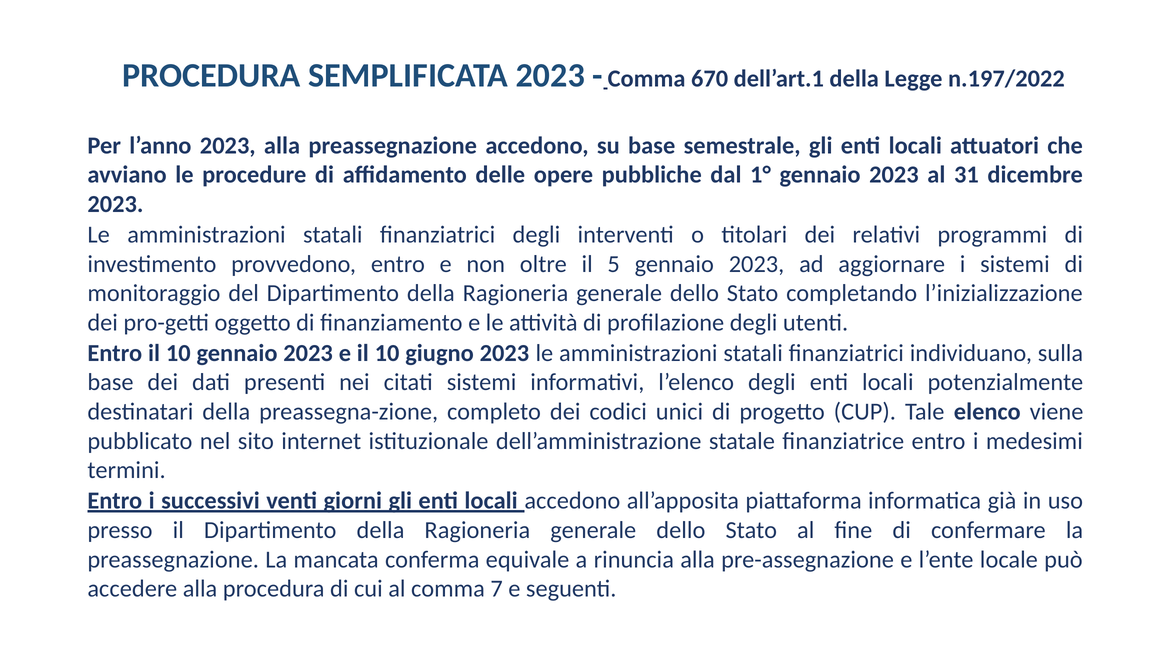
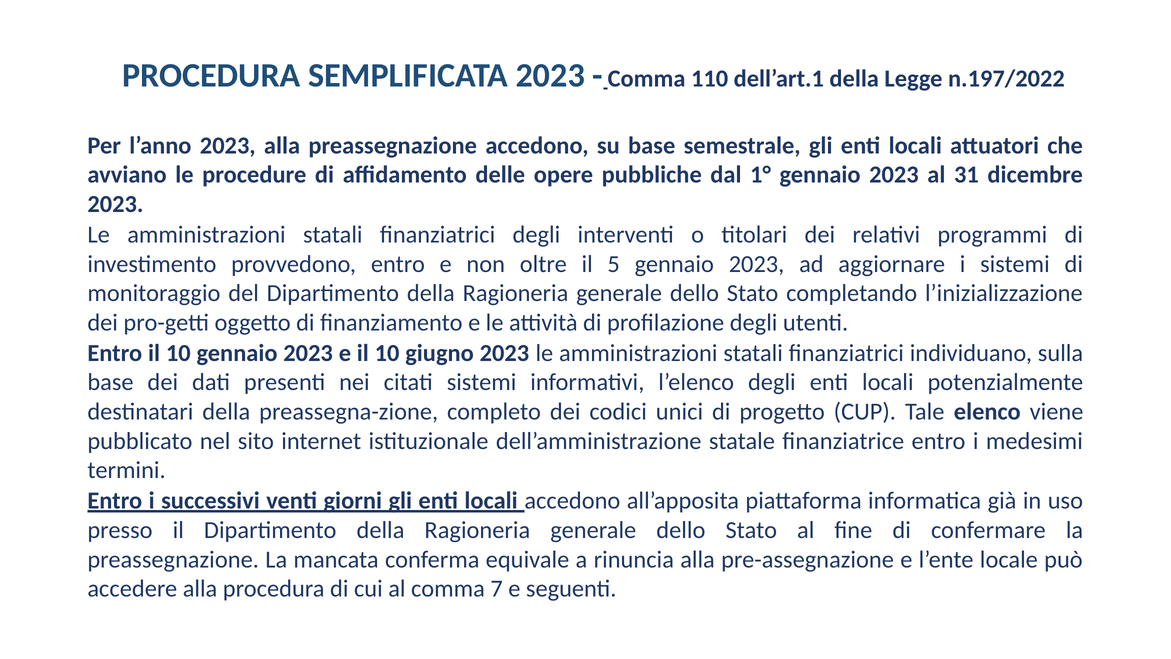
670: 670 -> 110
